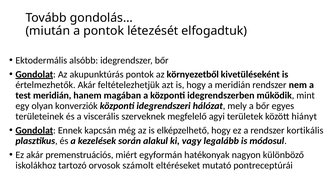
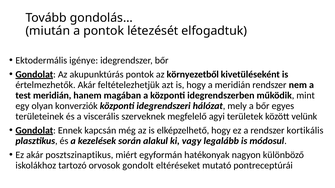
alsóbb: alsóbb -> igénye
hiányt: hiányt -> velünk
premenstruációs: premenstruációs -> posztszinaptikus
számolt: számolt -> gondolt
